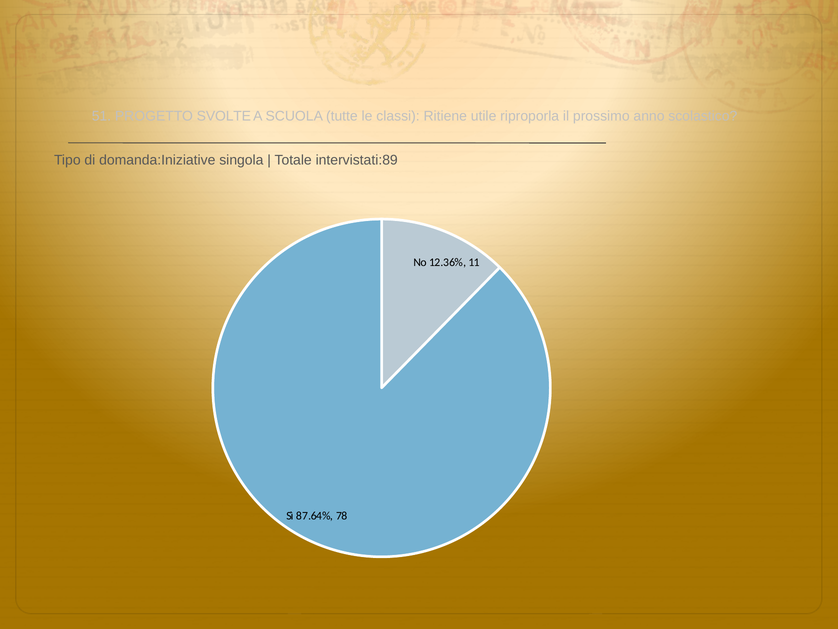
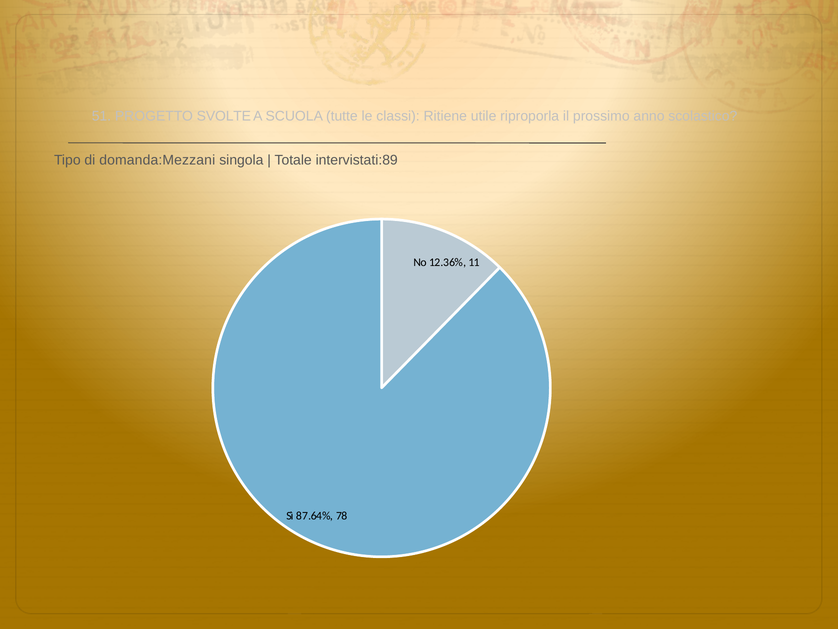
domanda:Iniziative: domanda:Iniziative -> domanda:Mezzani
